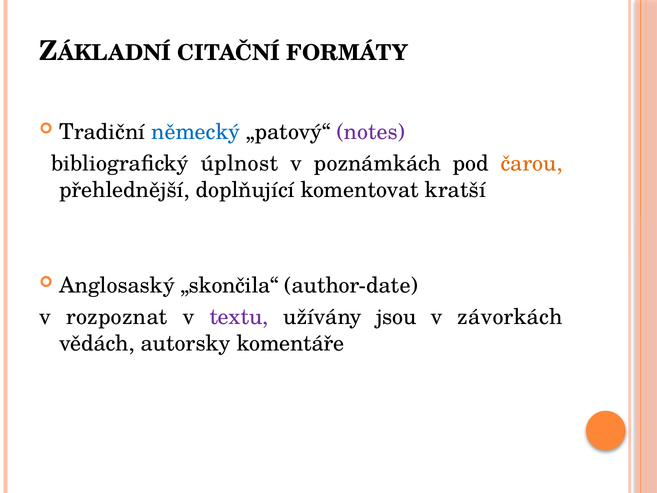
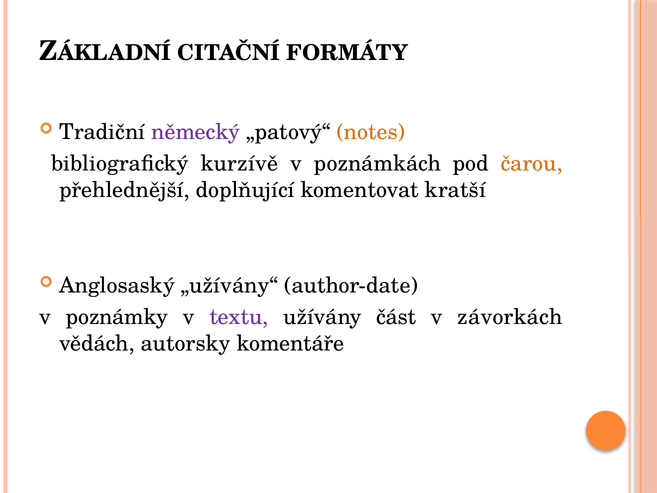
německý colour: blue -> purple
notes colour: purple -> orange
úplnost: úplnost -> kurzívě
„skončila“: „skončila“ -> „užívány“
rozpoznat: rozpoznat -> poznámky
jsou: jsou -> část
